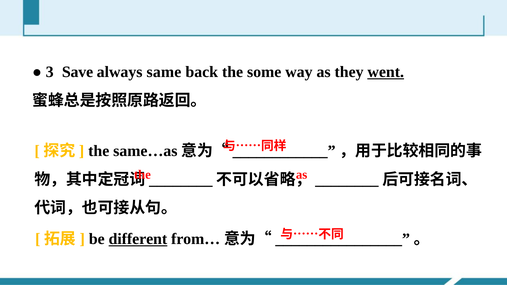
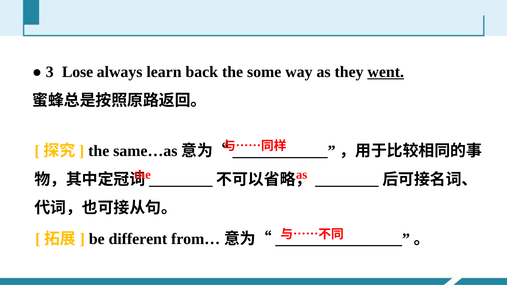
Save: Save -> Lose
same: same -> learn
different underline: present -> none
